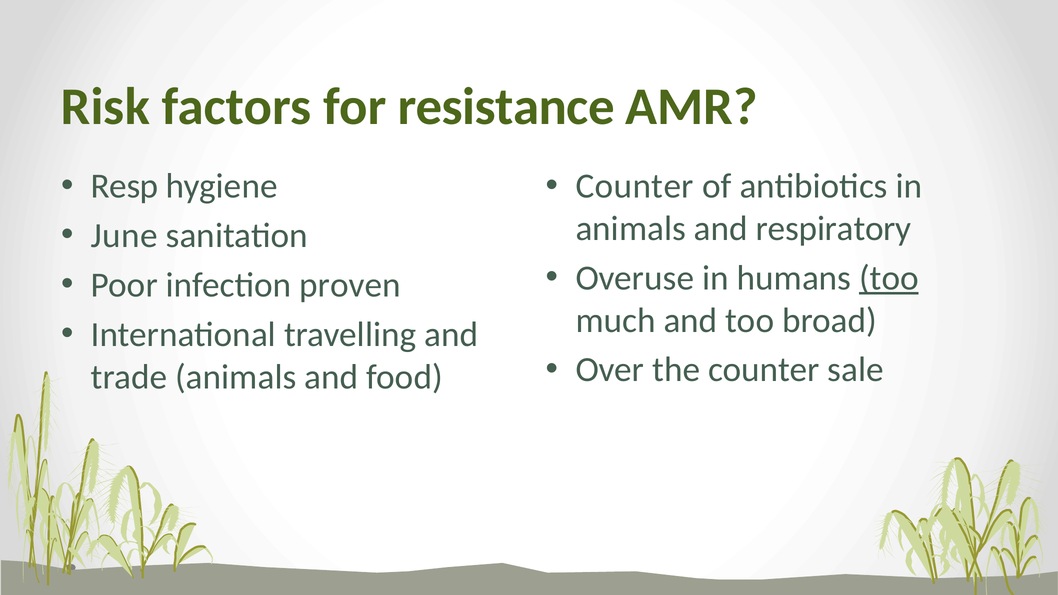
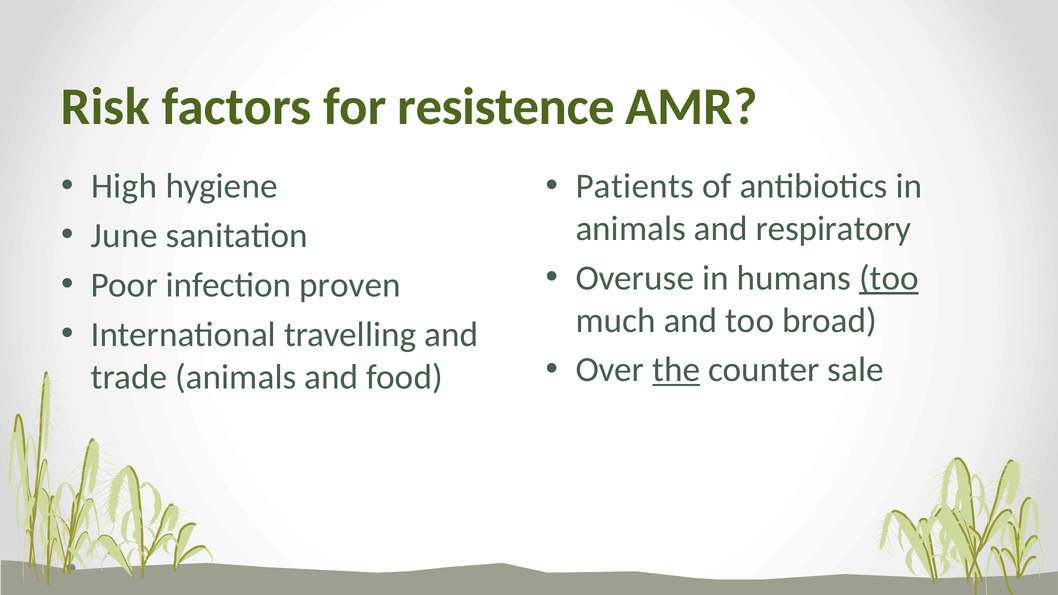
resistance: resistance -> resistence
Resp: Resp -> High
Counter at (635, 186): Counter -> Patients
the underline: none -> present
